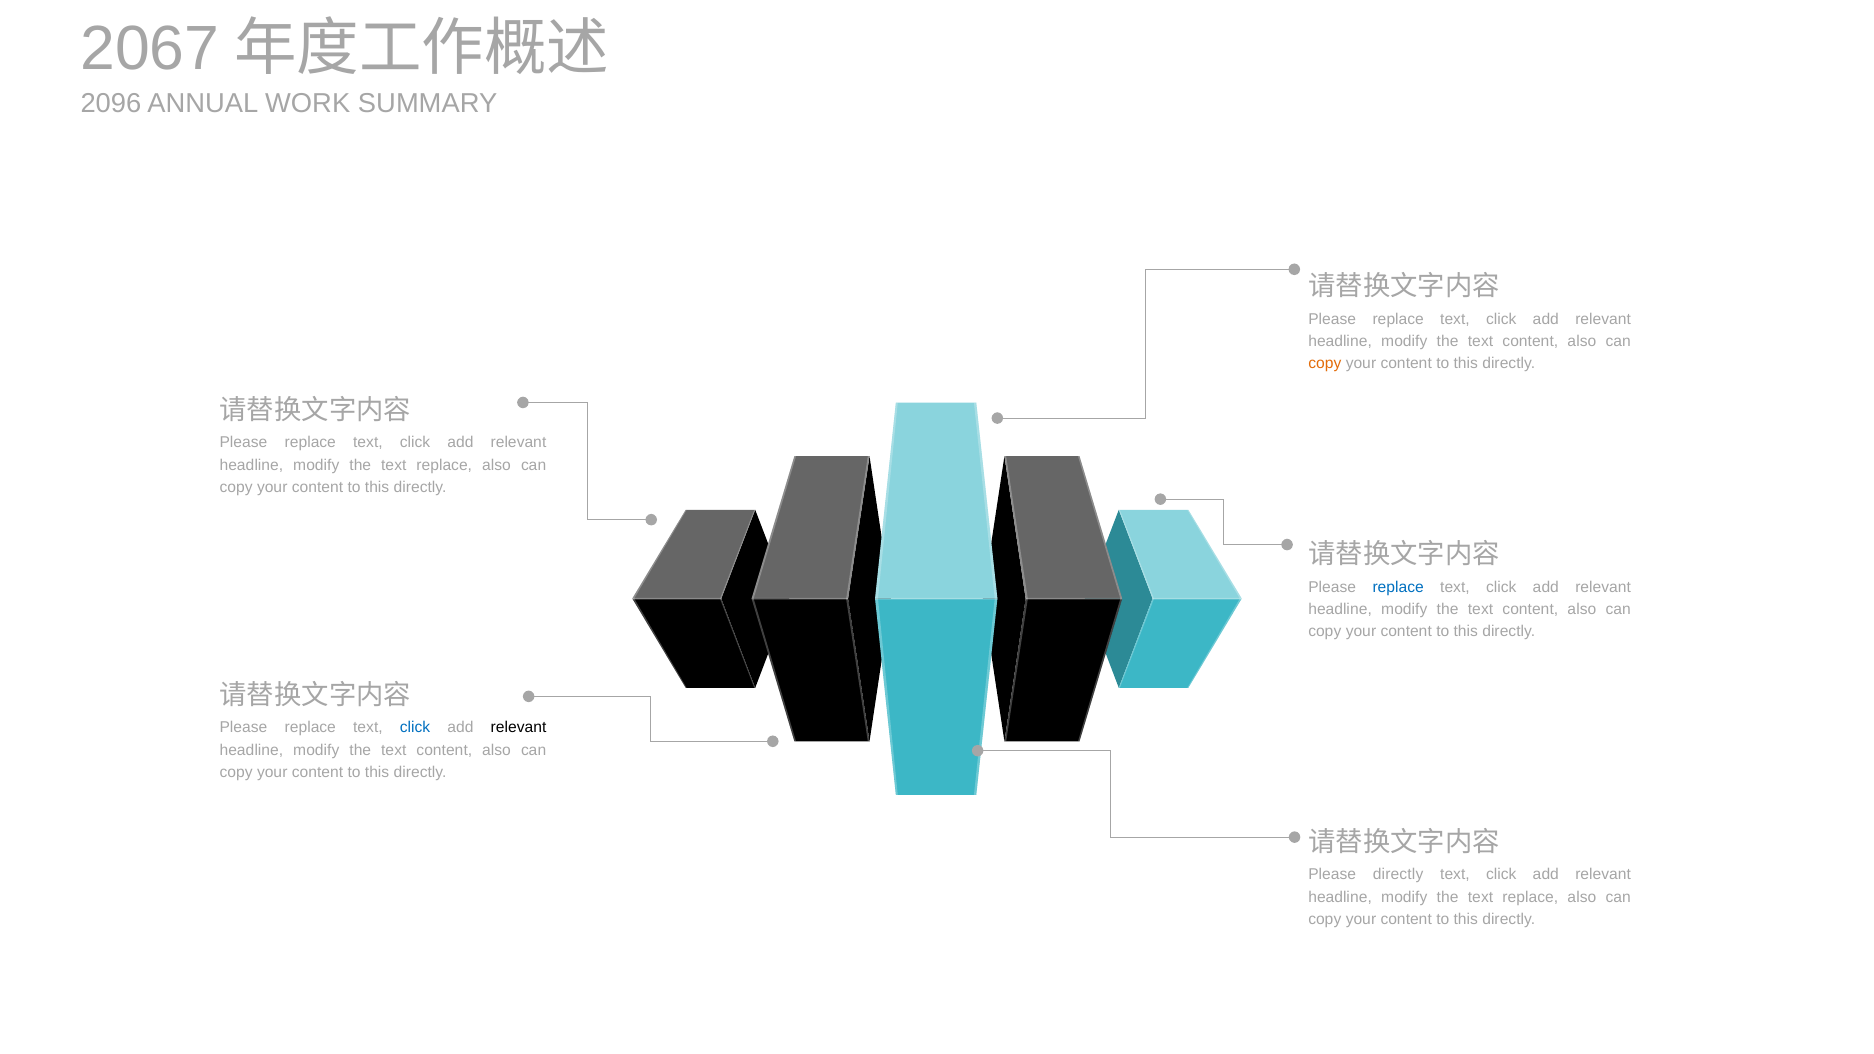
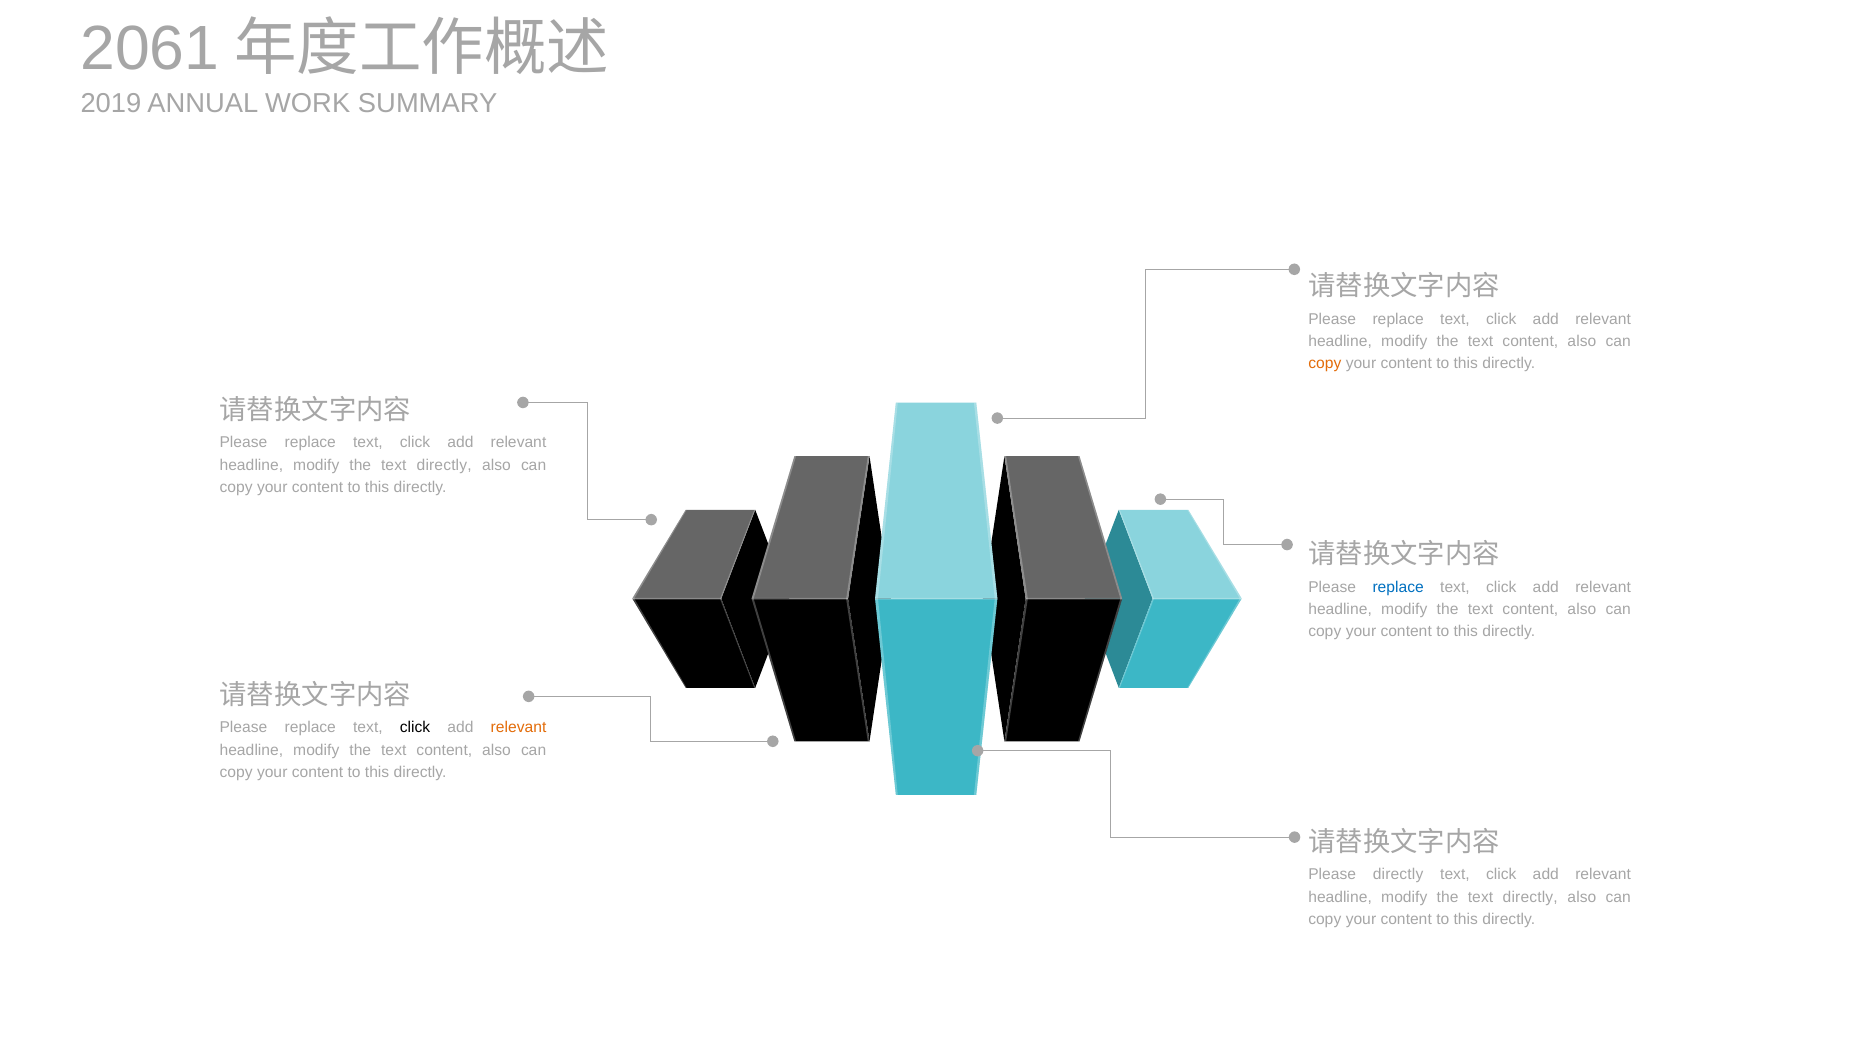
2067: 2067 -> 2061
2096: 2096 -> 2019
replace at (444, 465): replace -> directly
click at (415, 728) colour: blue -> black
relevant at (519, 728) colour: black -> orange
replace at (1530, 897): replace -> directly
